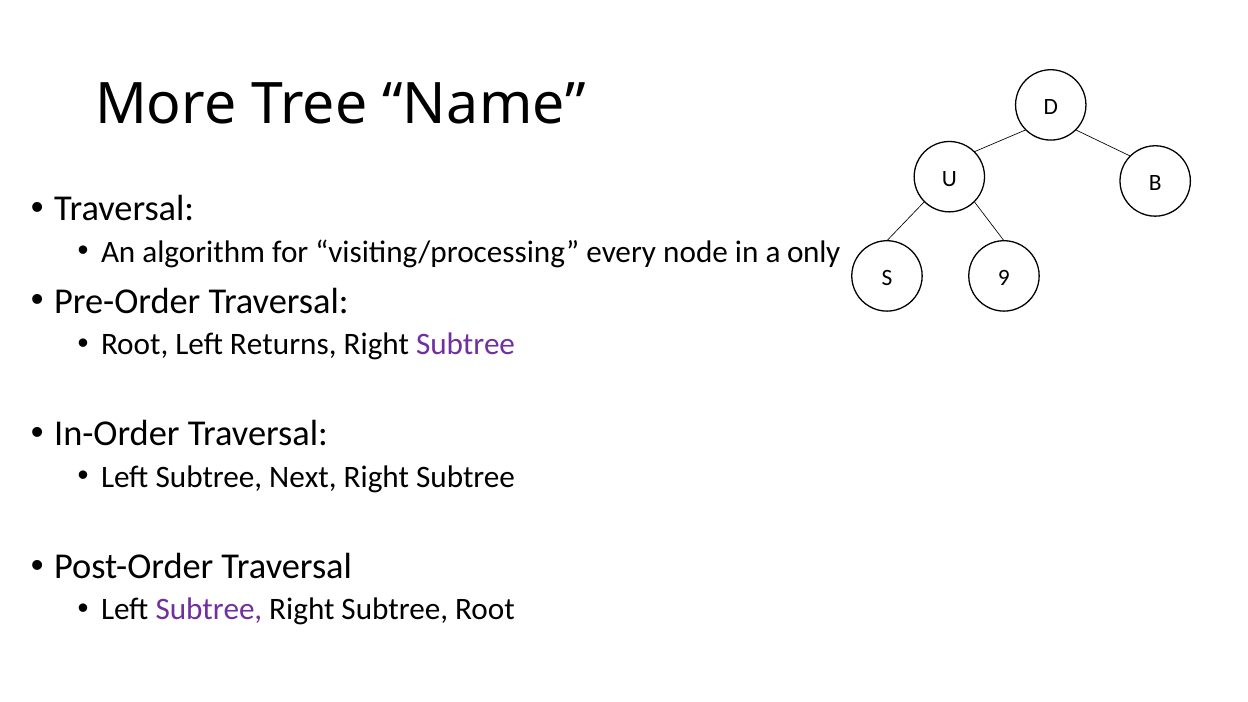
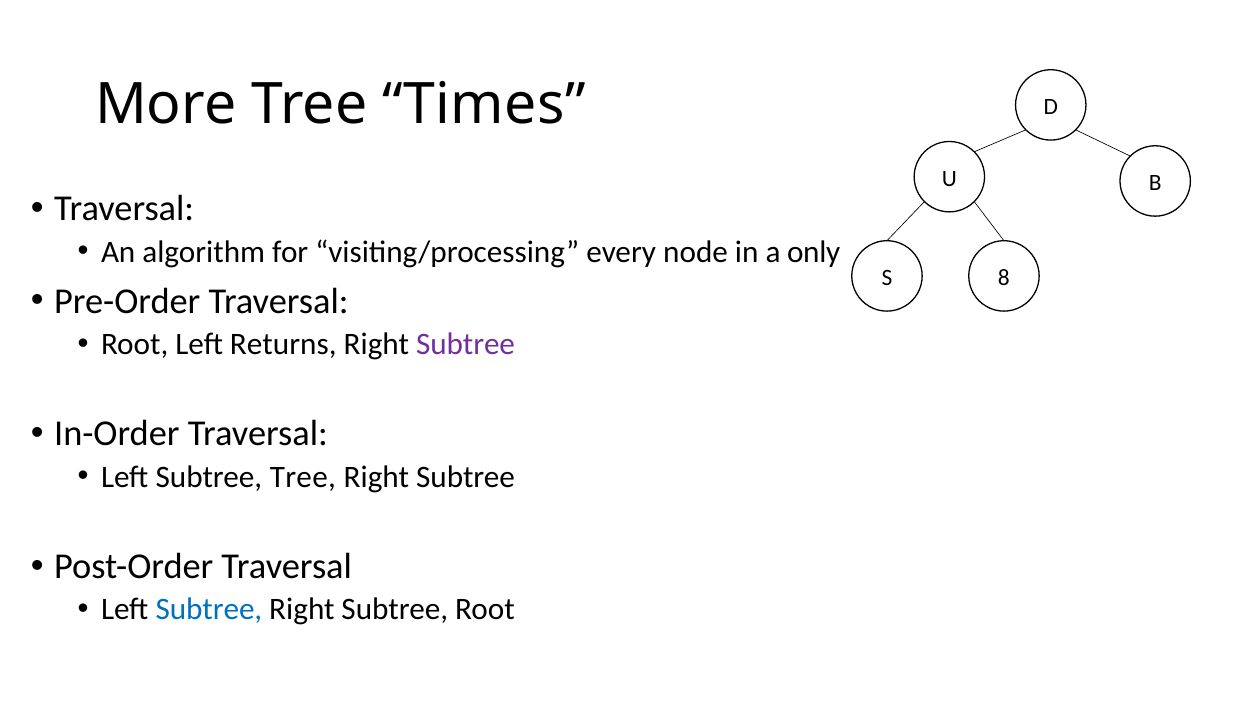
Name: Name -> Times
9: 9 -> 8
Subtree Next: Next -> Tree
Subtree at (209, 609) colour: purple -> blue
